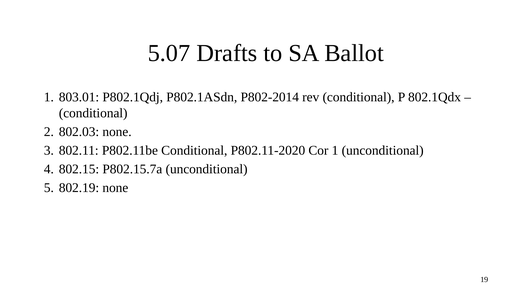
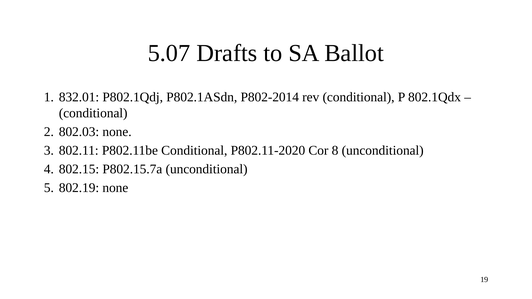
803.01: 803.01 -> 832.01
Cor 1: 1 -> 8
